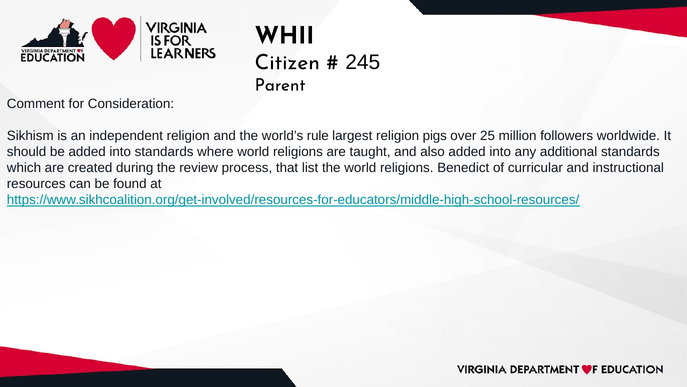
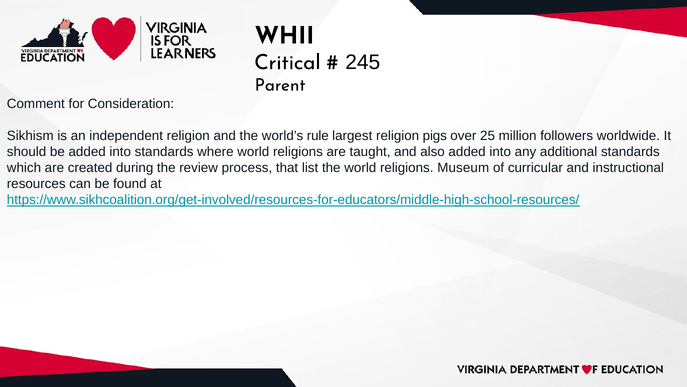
Citizen: Citizen -> Critical
Benedict: Benedict -> Museum
